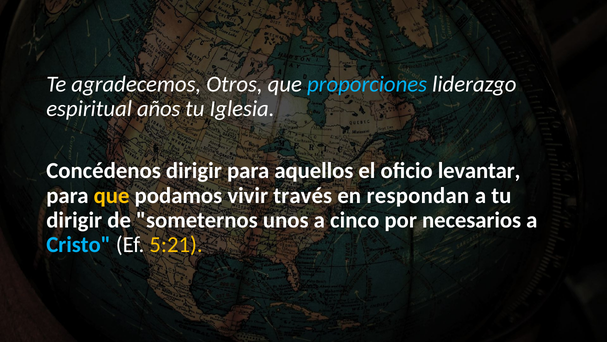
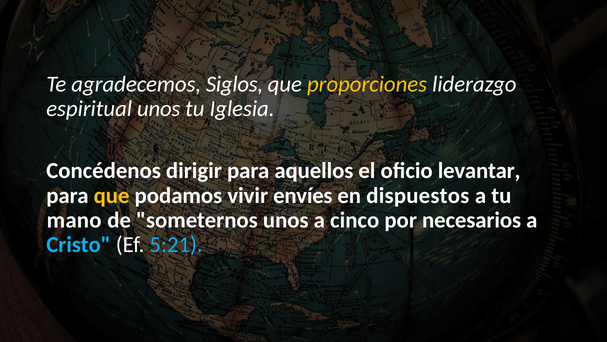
Otros: Otros -> Siglos
proporciones colour: light blue -> yellow
espiritual años: años -> unos
través: través -> envíes
respondan: respondan -> dispuestos
dirigir at (74, 220): dirigir -> mano
5:21 colour: yellow -> light blue
